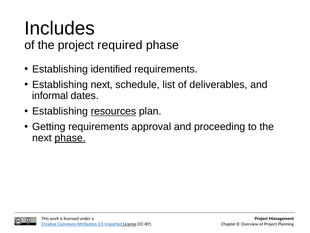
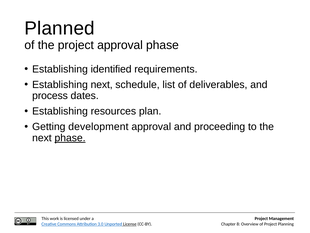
Includes: Includes -> Planned
project required: required -> approval
informal: informal -> process
resources underline: present -> none
Getting requirements: requirements -> development
